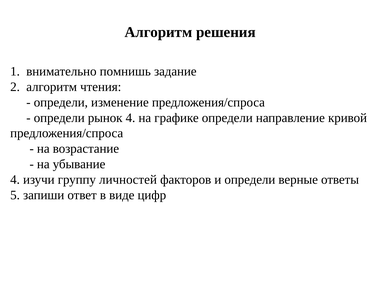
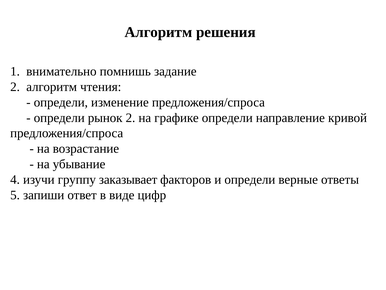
рынок 4: 4 -> 2
личностей: личностей -> заказывает
